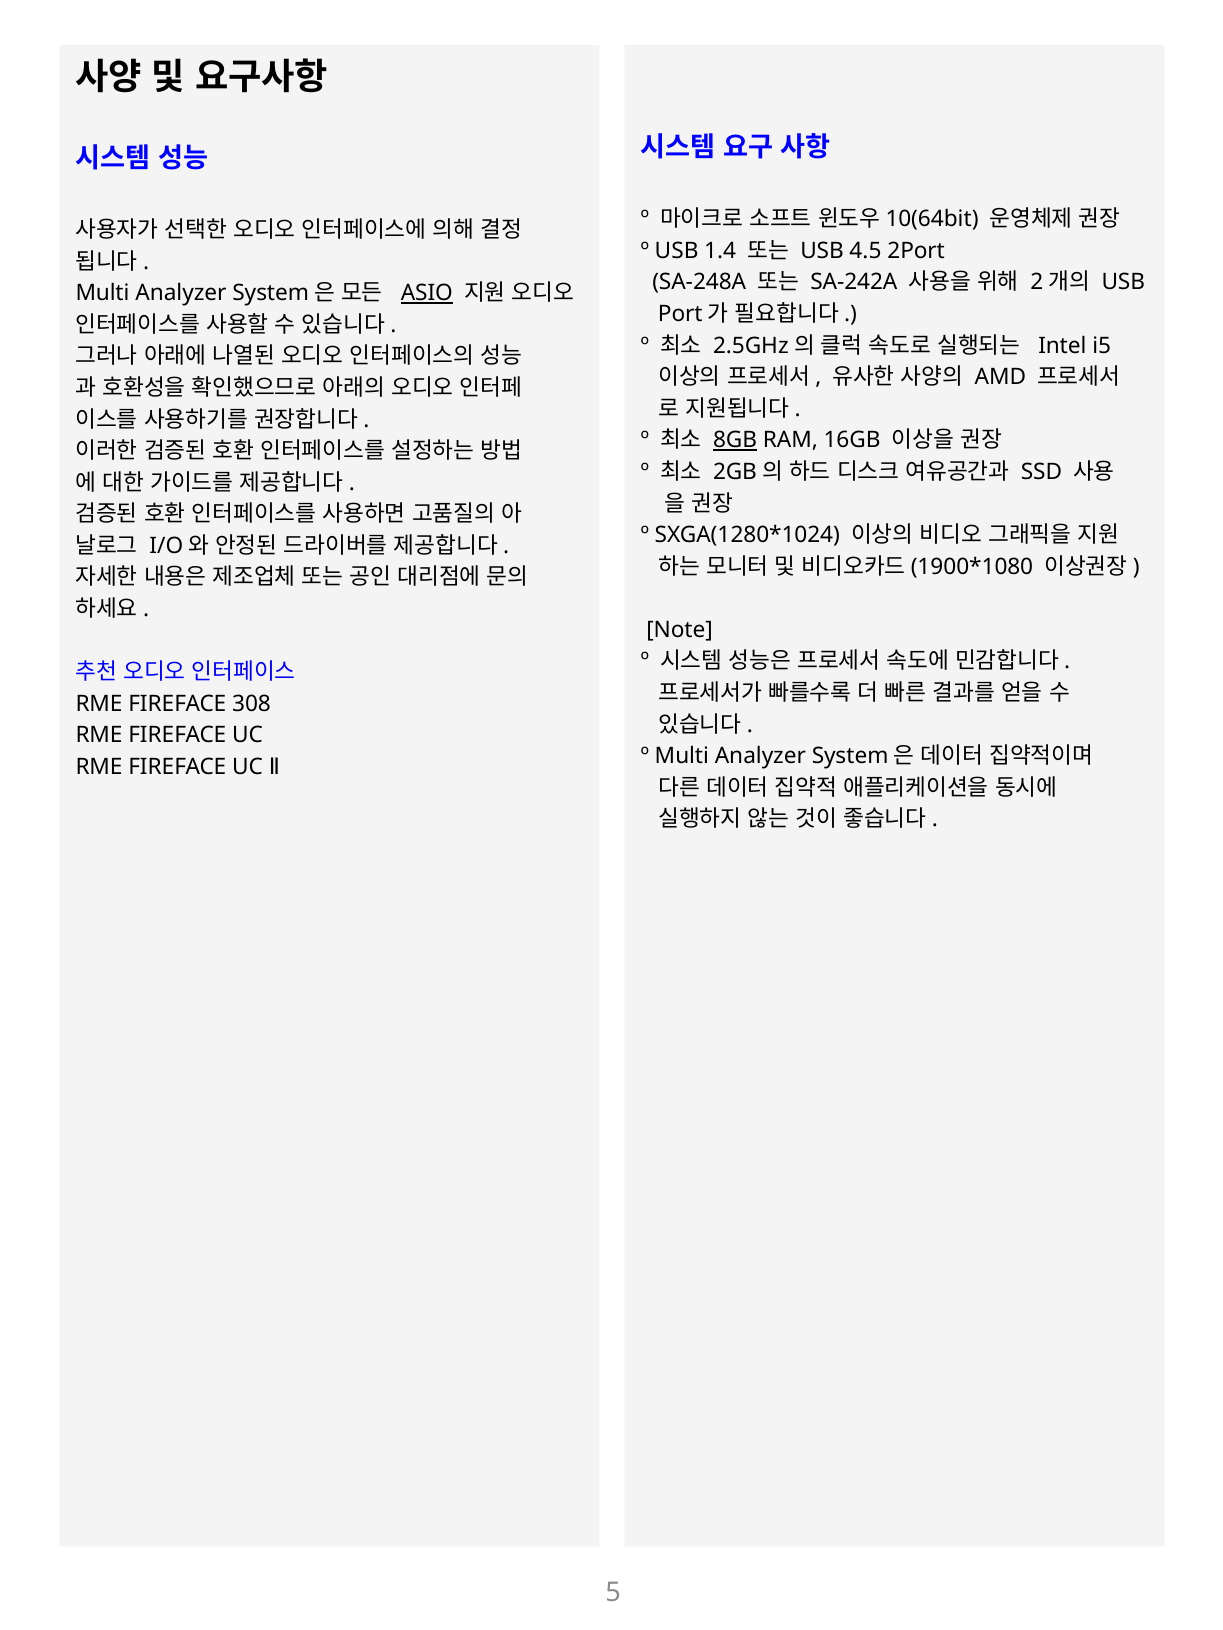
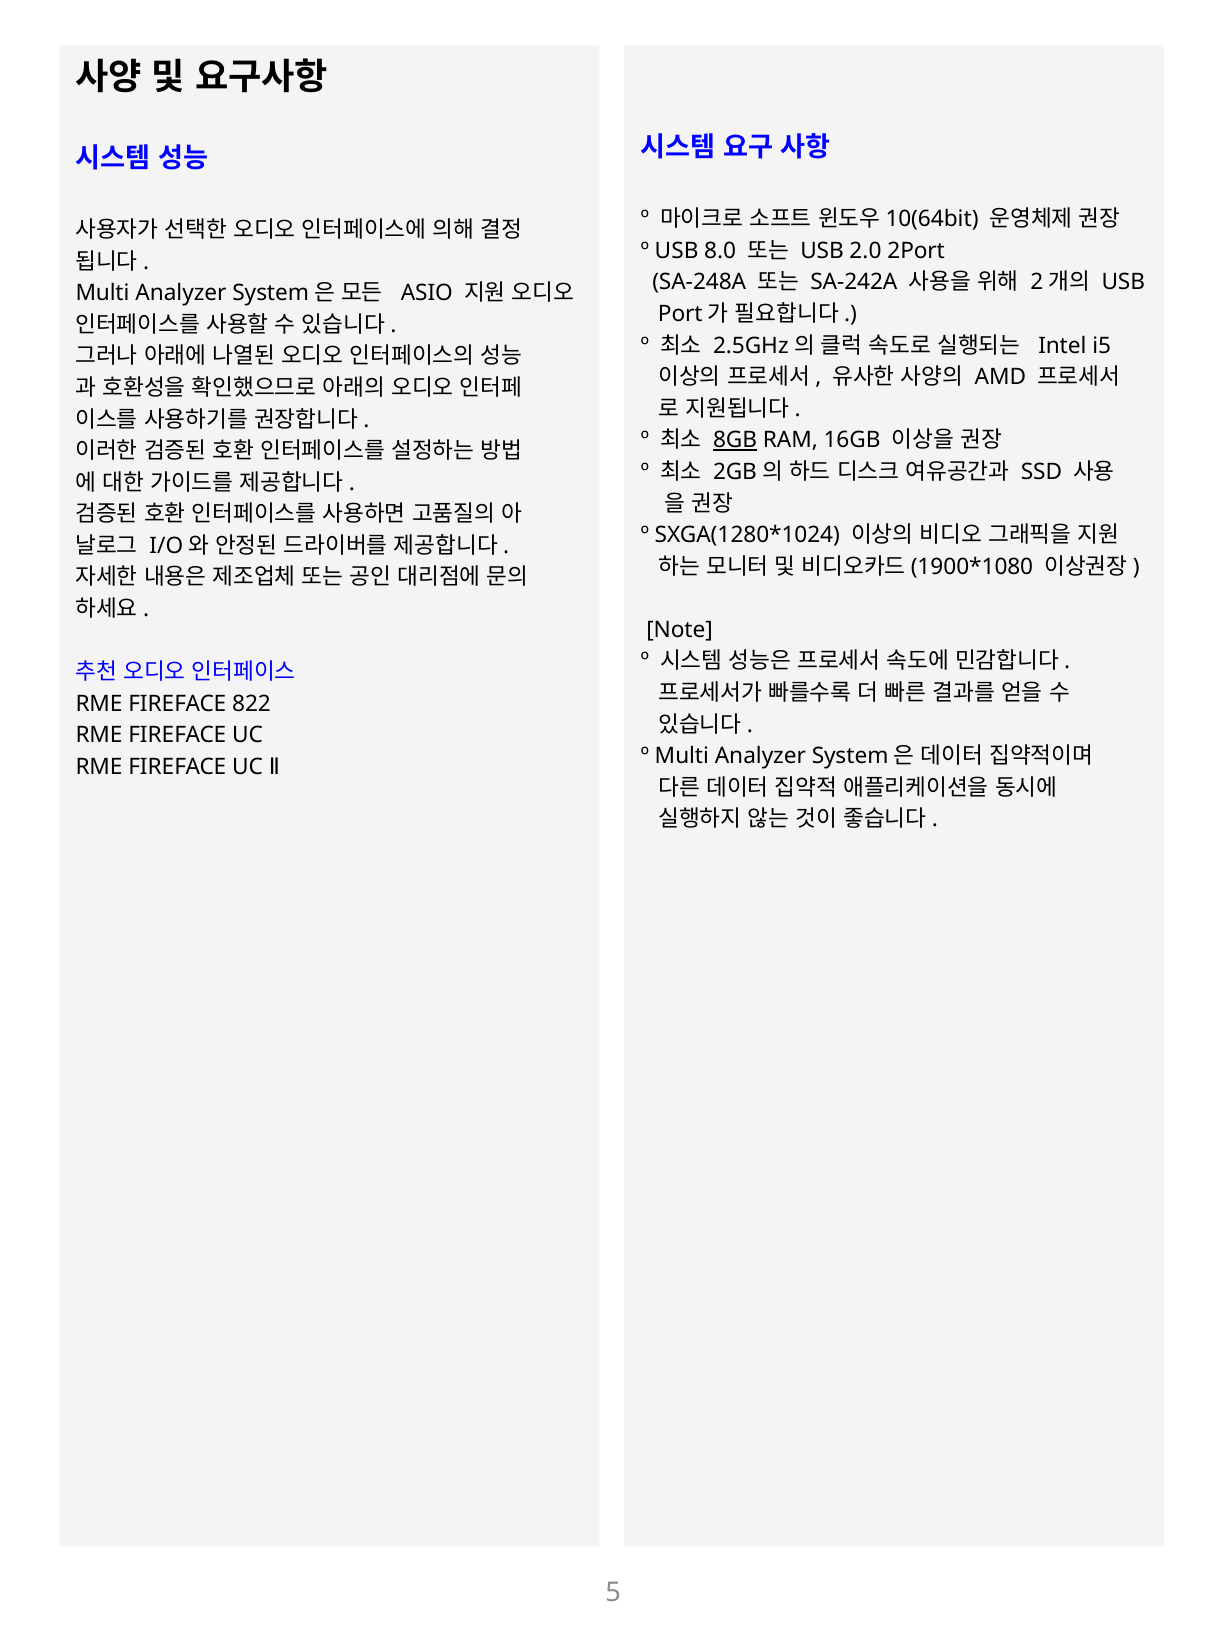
1.4: 1.4 -> 8.0
4.5: 4.5 -> 2.0
ASIO underline: present -> none
308: 308 -> 822
